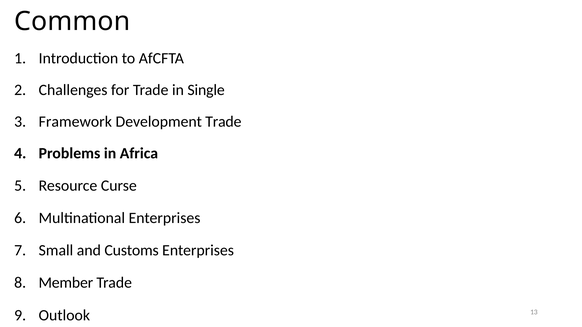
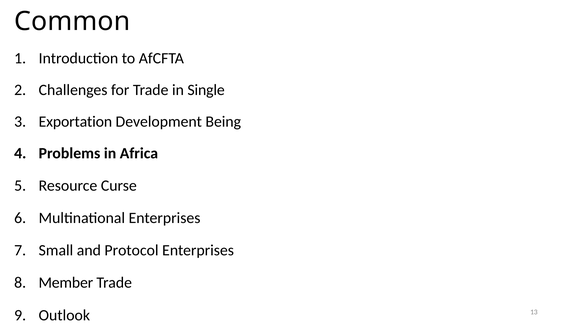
Framework: Framework -> Exportation
Development Trade: Trade -> Being
Customs: Customs -> Protocol
